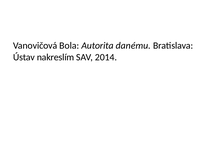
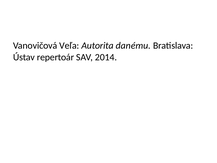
Bola: Bola -> Veľa
nakreslím: nakreslím -> repertoár
